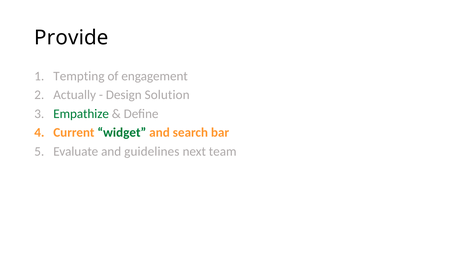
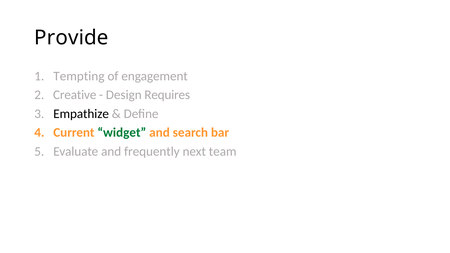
Actually: Actually -> Creative
Solution: Solution -> Requires
Empathize colour: green -> black
guidelines: guidelines -> frequently
